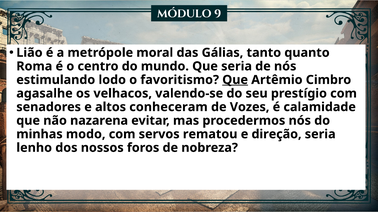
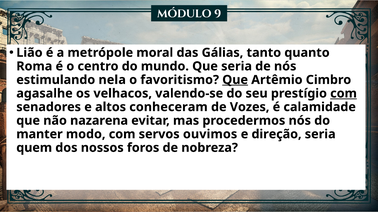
lodo: lodo -> nela
com at (344, 94) underline: none -> present
minhas: minhas -> manter
rematou: rematou -> ouvimos
lenho: lenho -> quem
